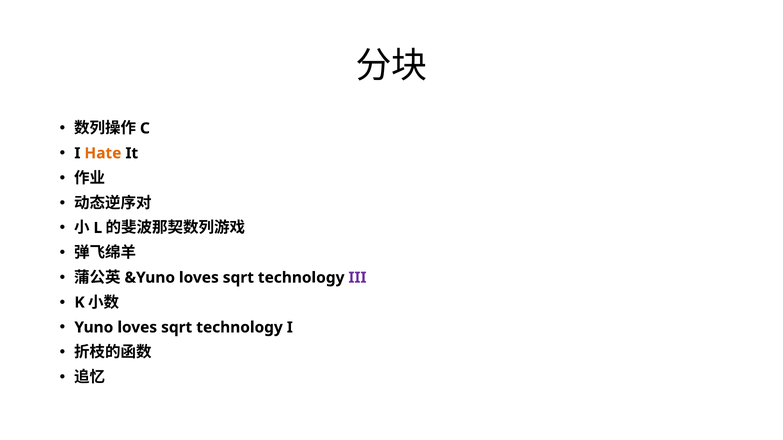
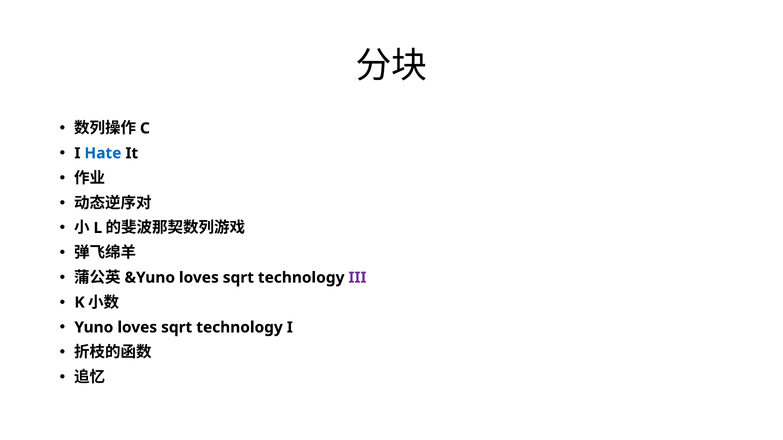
Hate colour: orange -> blue
